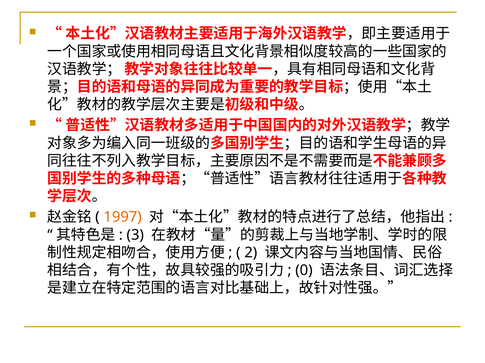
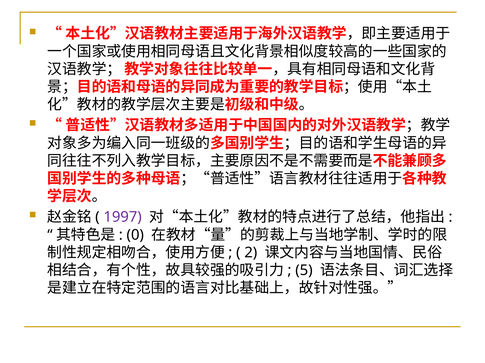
1997 colour: orange -> purple
3: 3 -> 0
0: 0 -> 5
